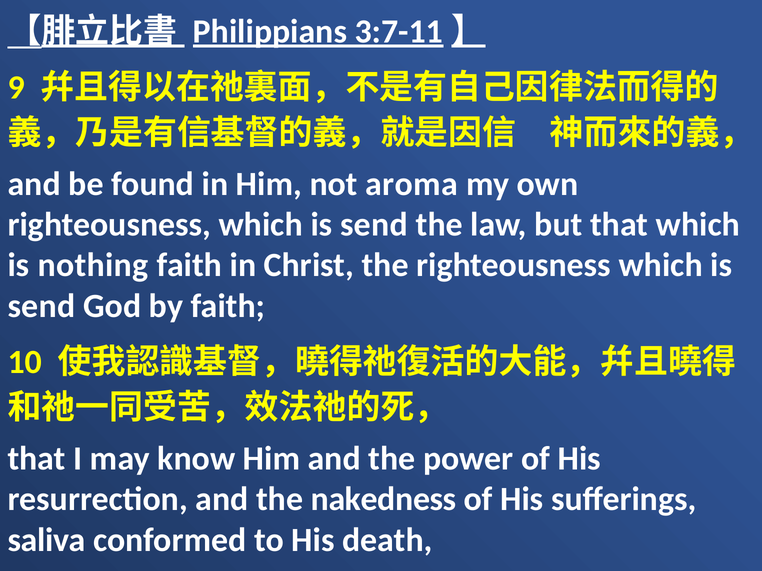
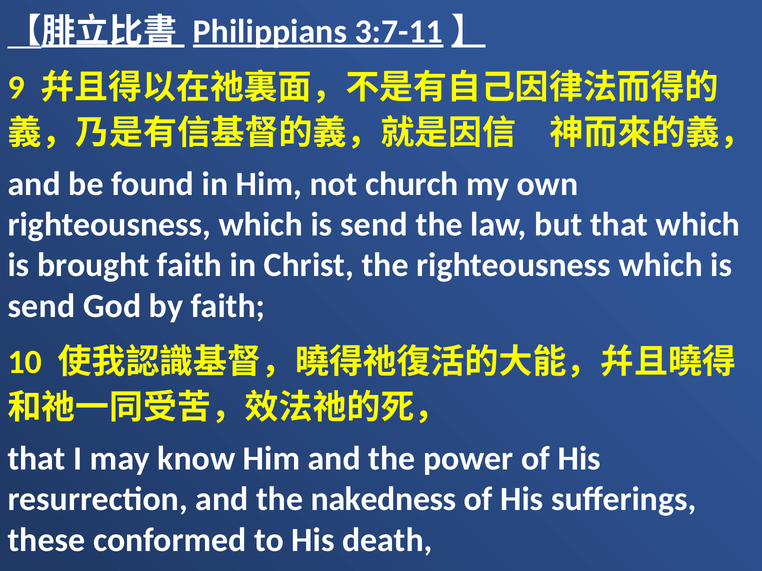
aroma: aroma -> church
nothing: nothing -> brought
saliva: saliva -> these
